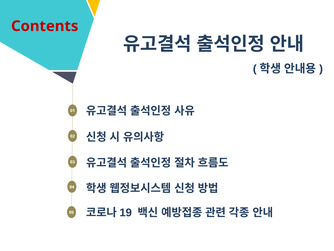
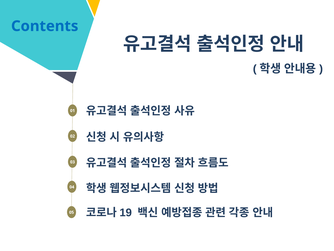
Contents colour: red -> blue
